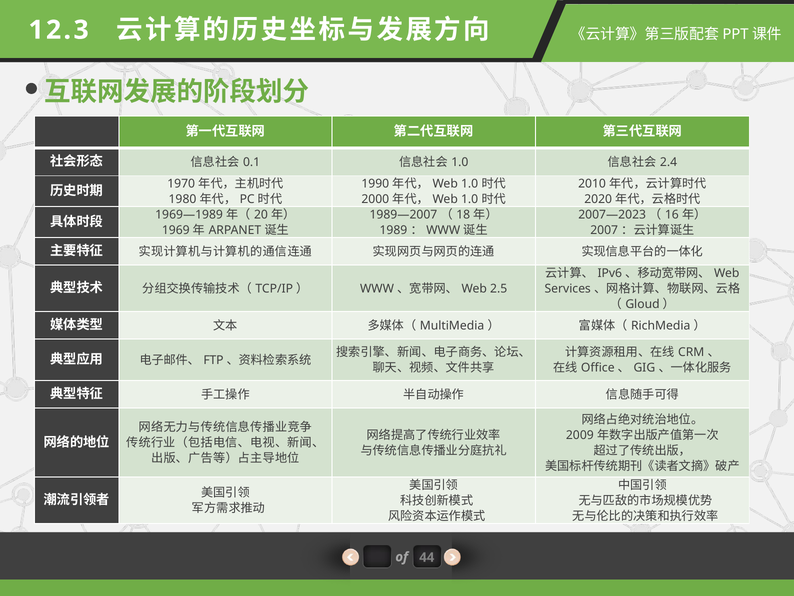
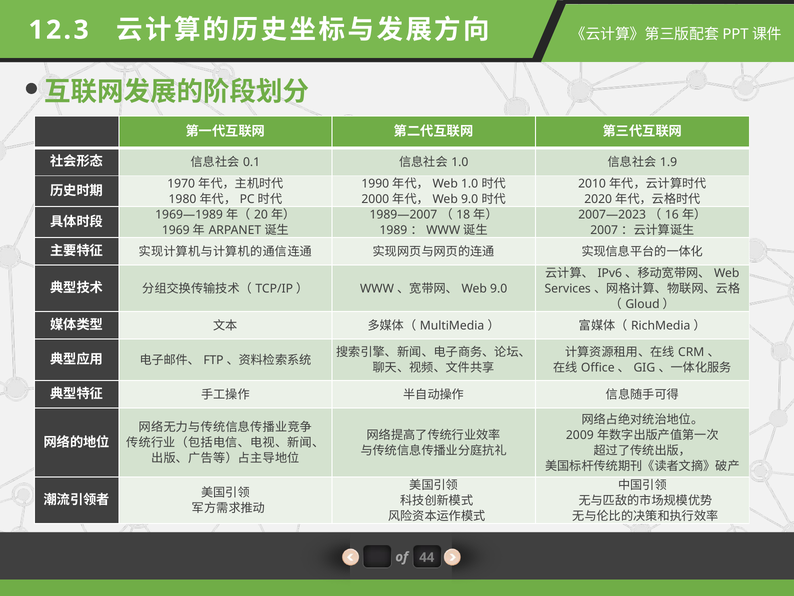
2.4: 2.4 -> 1.9
1.0 at (470, 199): 1.0 -> 9.0
2.5 at (499, 288): 2.5 -> 9.0
